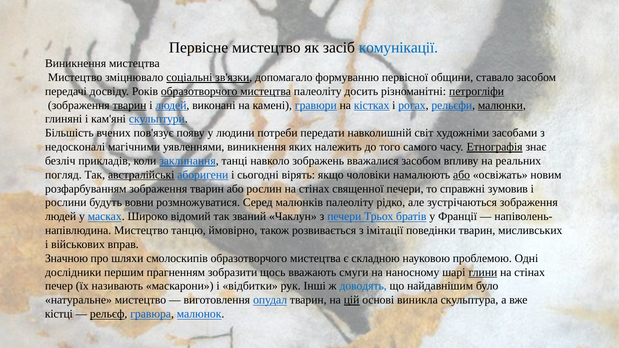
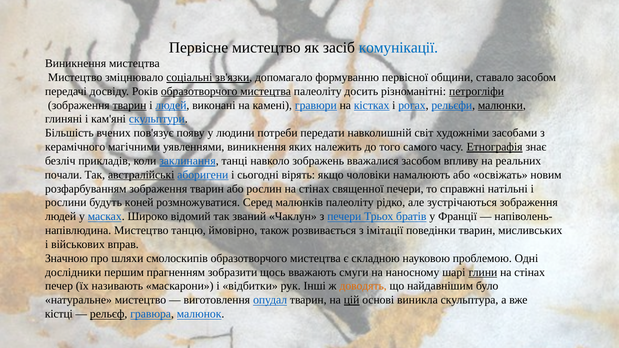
недосконалі: недосконалі -> керамічного
погляд: погляд -> почали
або at (462, 175) underline: present -> none
зумовив: зумовив -> натільні
вовни: вовни -> коней
доводять colour: blue -> orange
